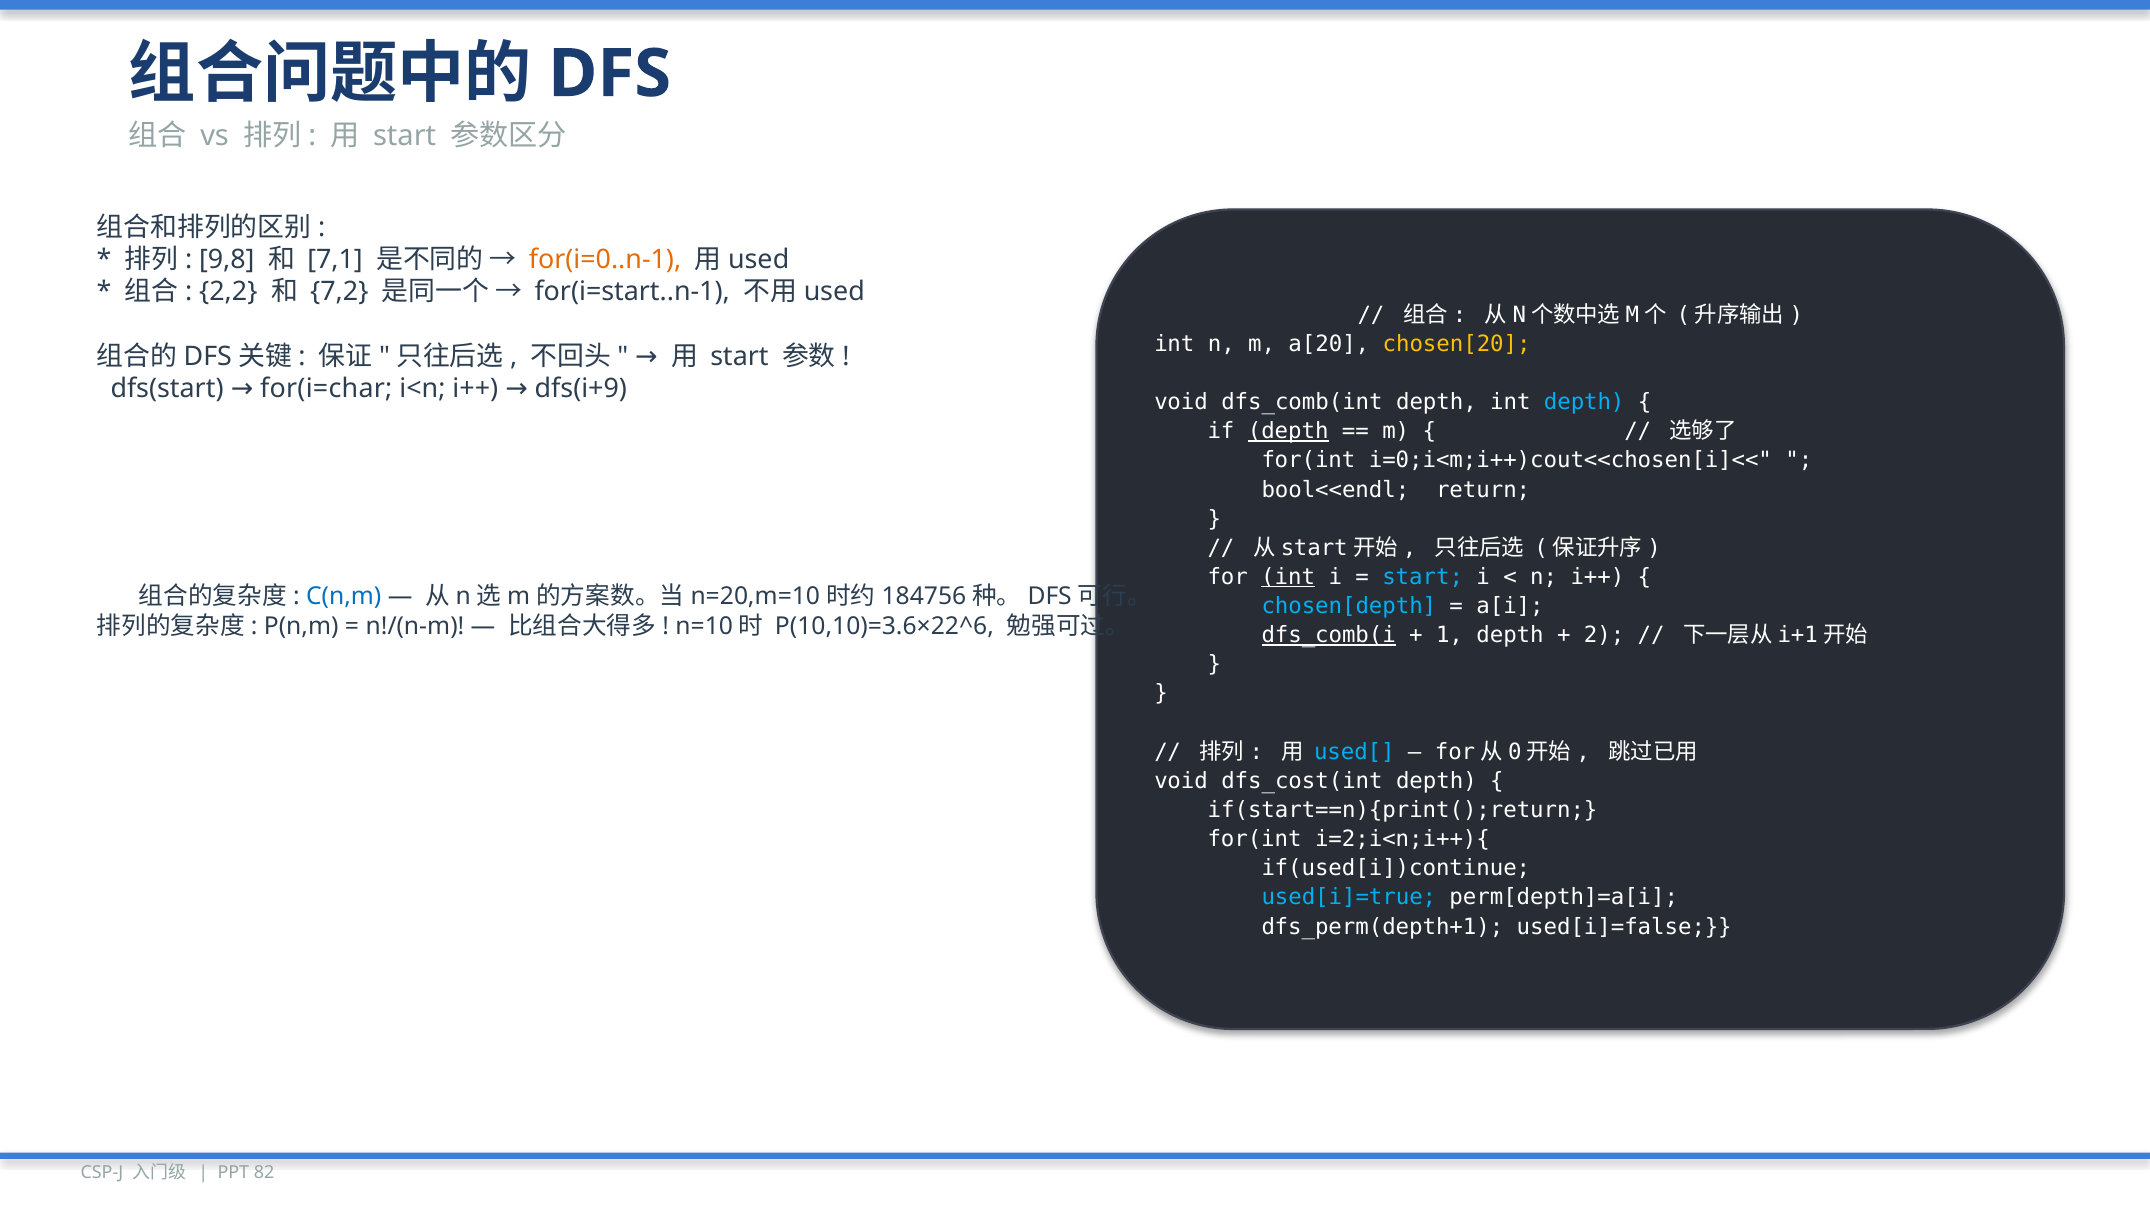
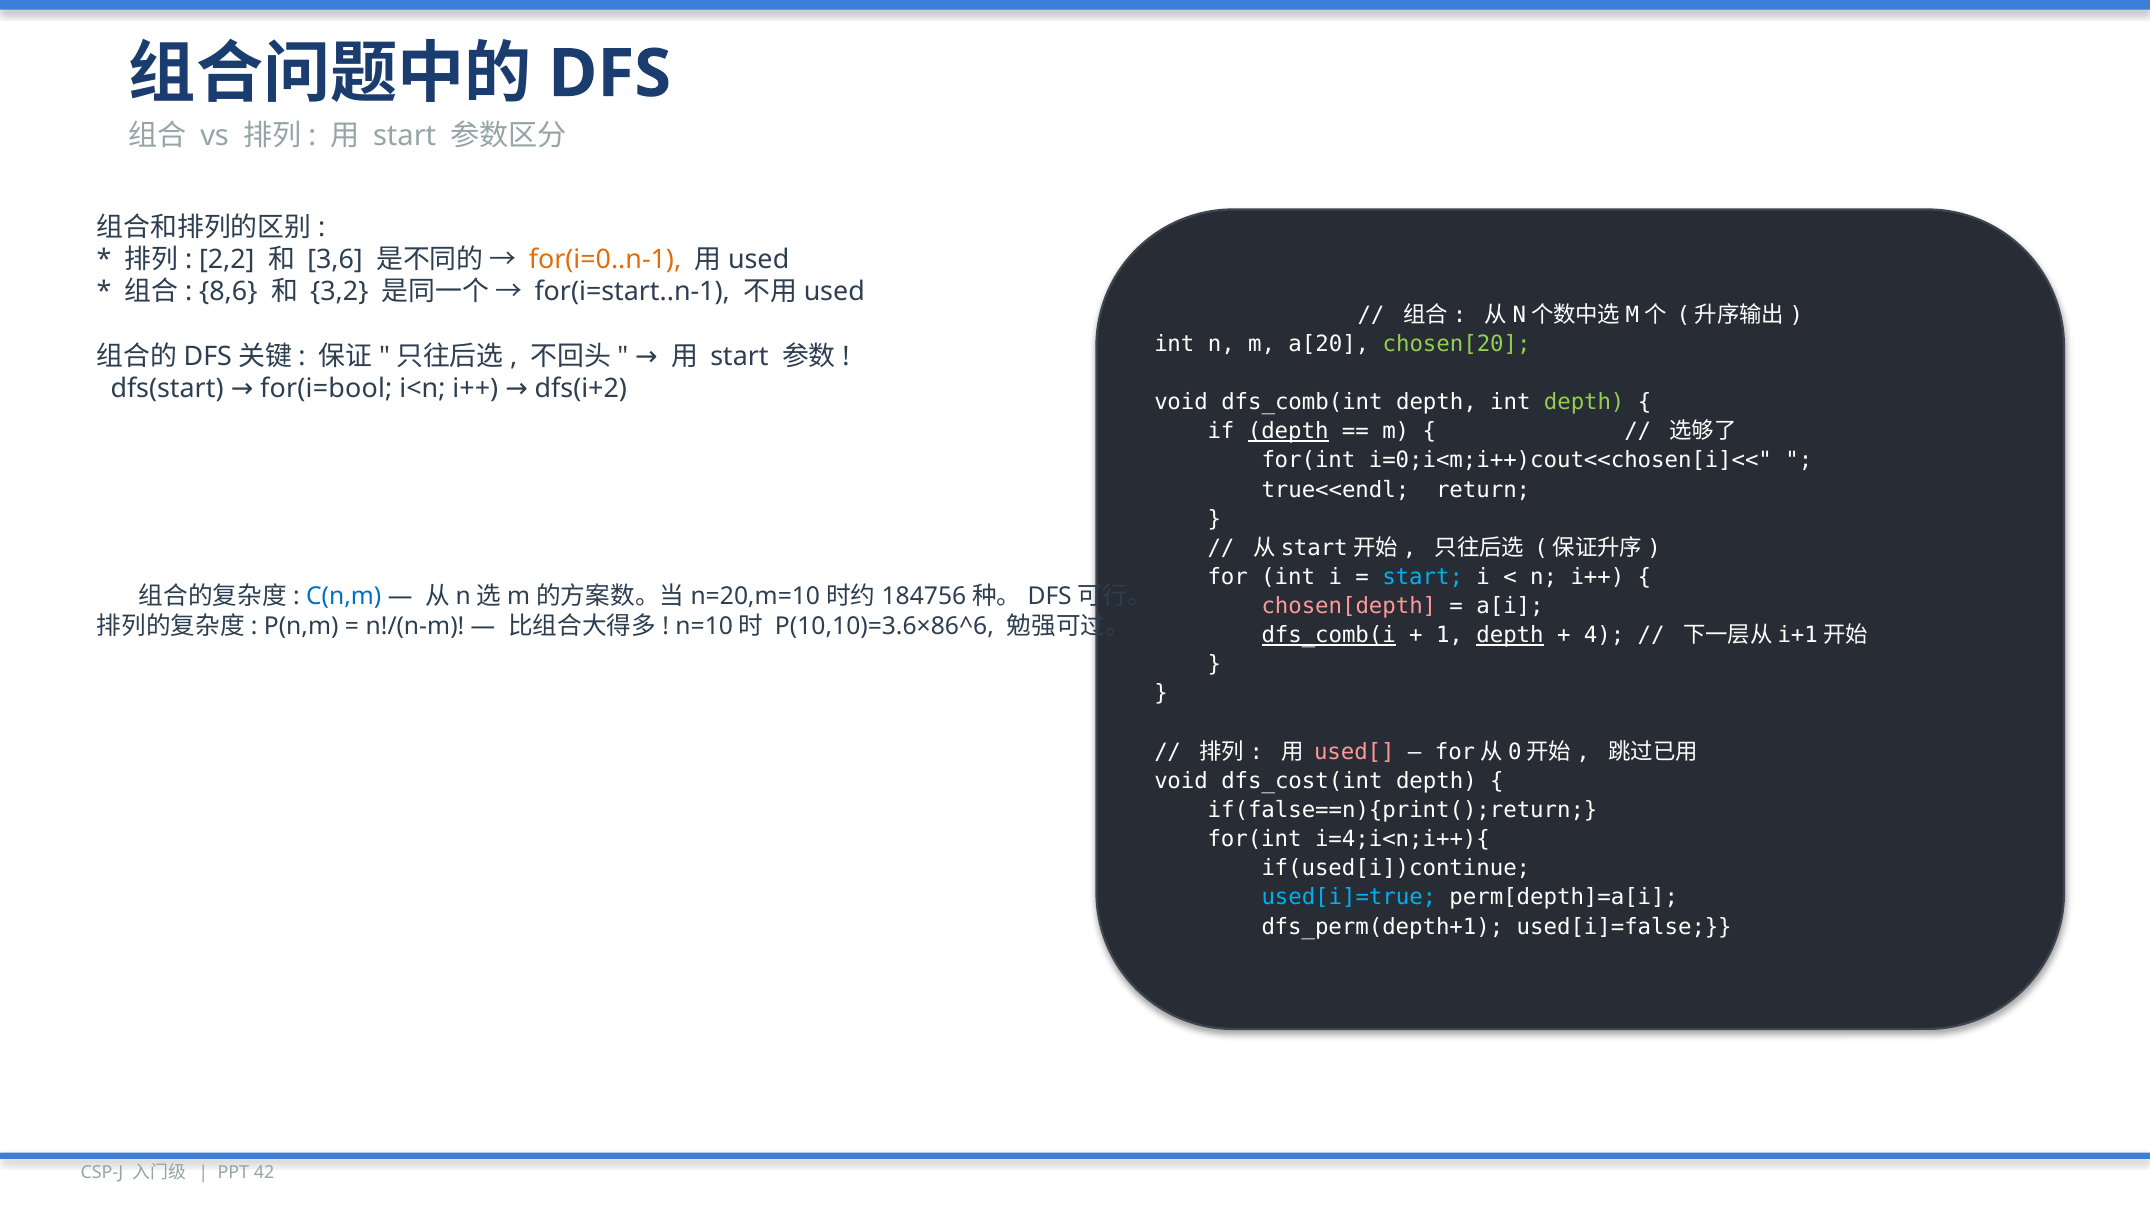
9,8: 9,8 -> 2,2
7,1: 7,1 -> 3,6
2,2: 2,2 -> 8,6
7,2: 7,2 -> 3,2
chosen[20 colour: yellow -> light green
for(i=char: for(i=char -> for(i=bool
dfs(i+9: dfs(i+9 -> dfs(i+2
depth at (1584, 402) colour: light blue -> light green
bool<<endl: bool<<endl -> true<<endl
int at (1288, 577) underline: present -> none
chosen[depth colour: light blue -> pink
P(10,10)=3.6×22^6: P(10,10)=3.6×22^6 -> P(10,10)=3.6×86^6
depth at (1510, 636) underline: none -> present
2: 2 -> 4
used[ colour: light blue -> pink
if(start==n){print();return: if(start==n){print();return -> if(false==n){print();return
i=2;i<n;i++){: i=2;i<n;i++){ -> i=4;i<n;i++){
82: 82 -> 42
